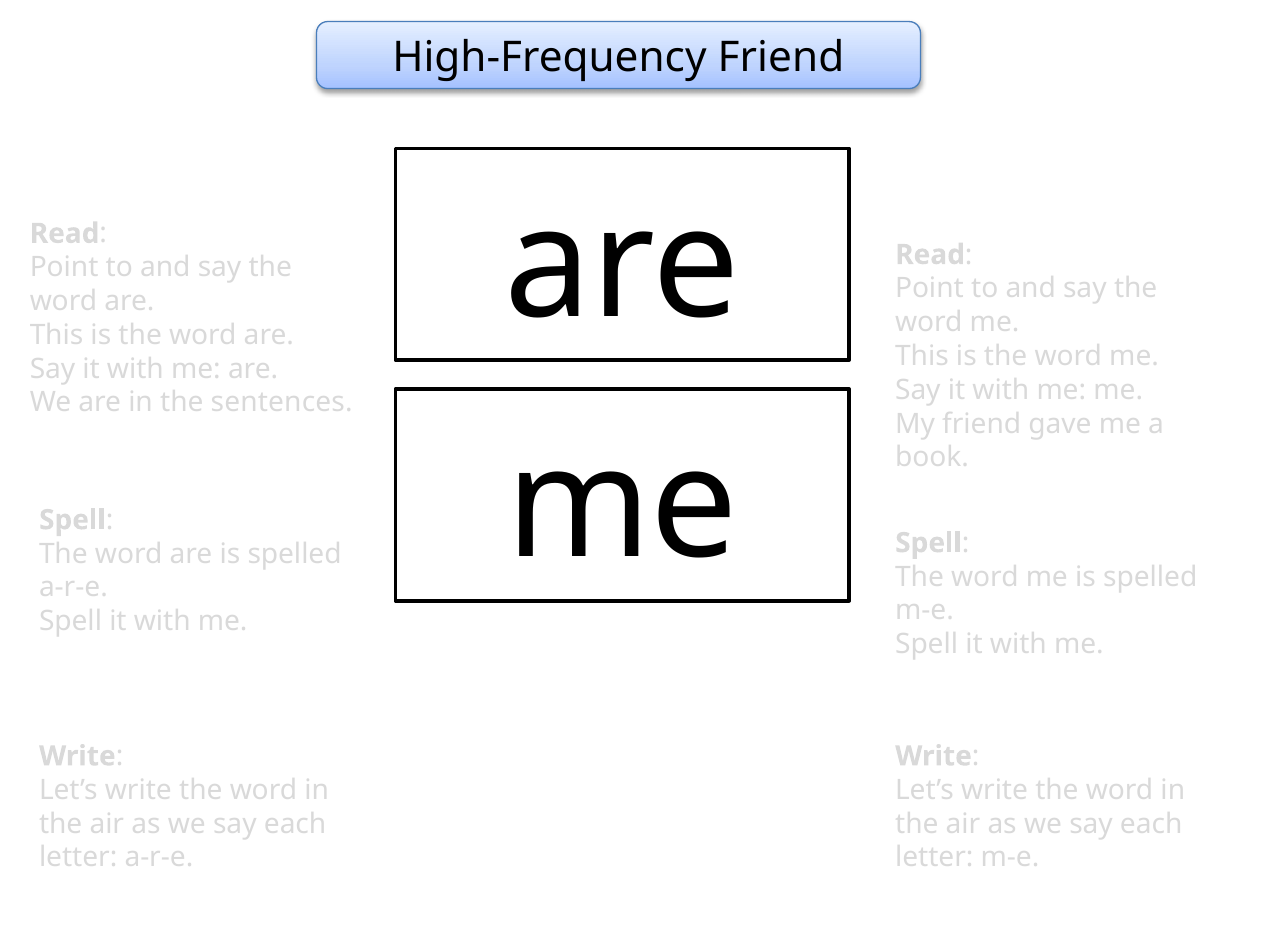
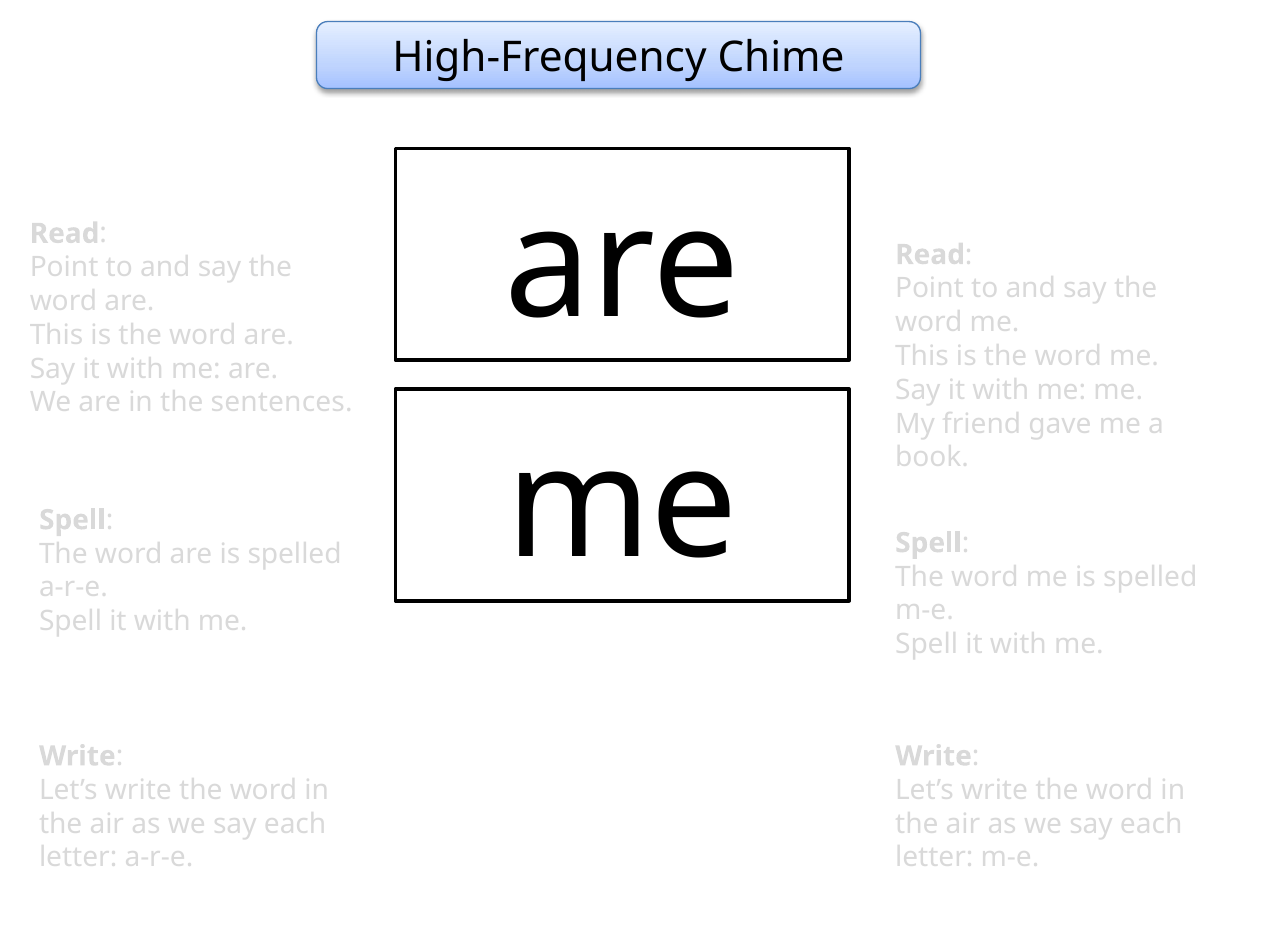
High-Frequency Friend: Friend -> Chime
